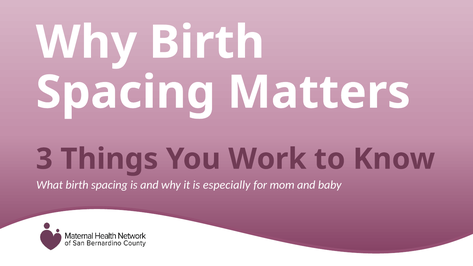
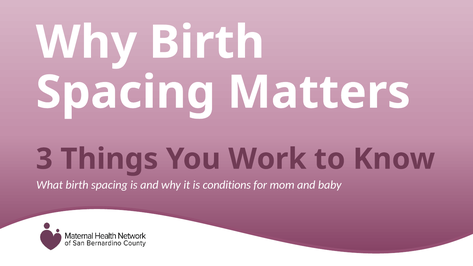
especially: especially -> conditions
